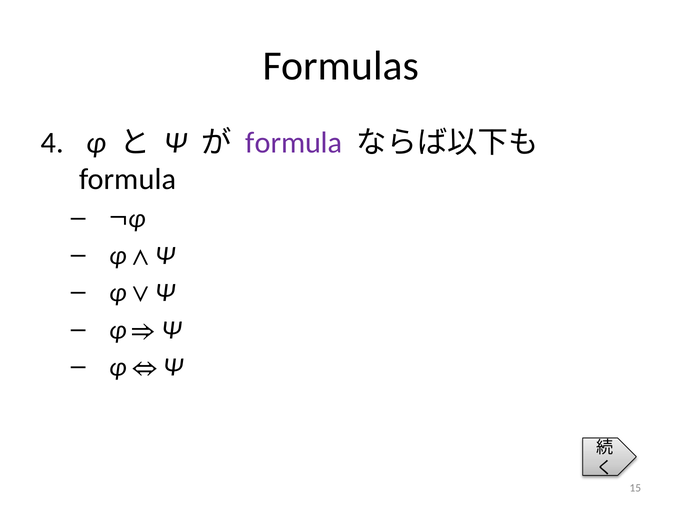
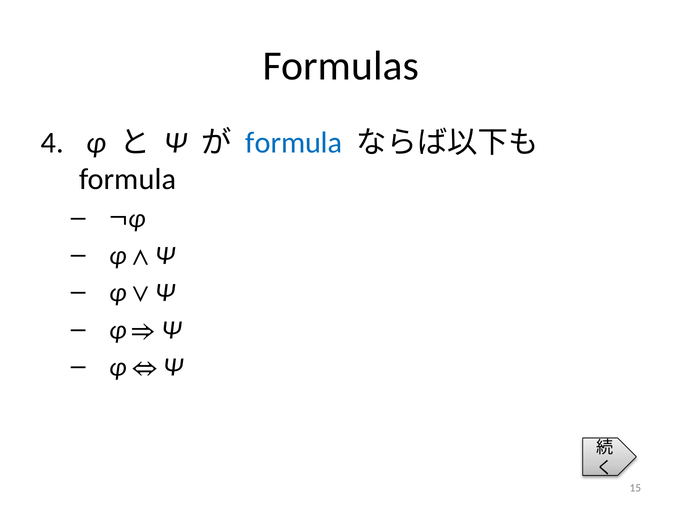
formula at (294, 143) colour: purple -> blue
